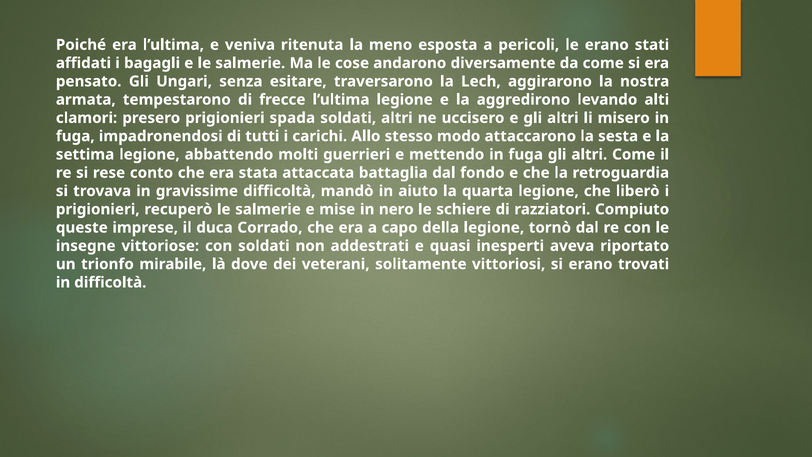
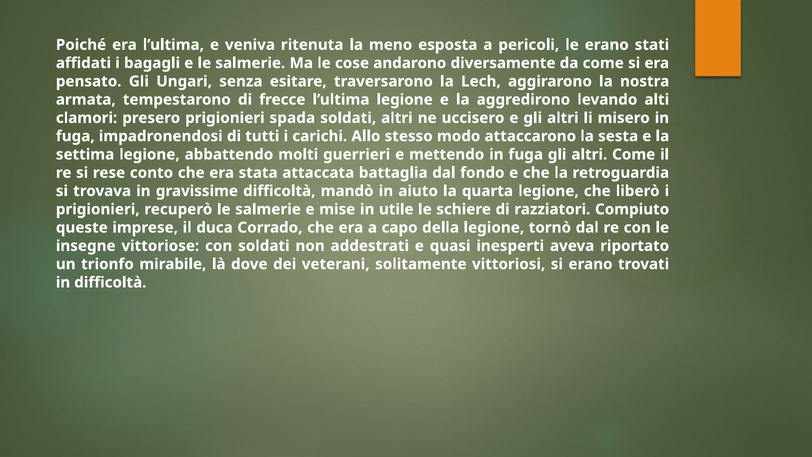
nero: nero -> utile
